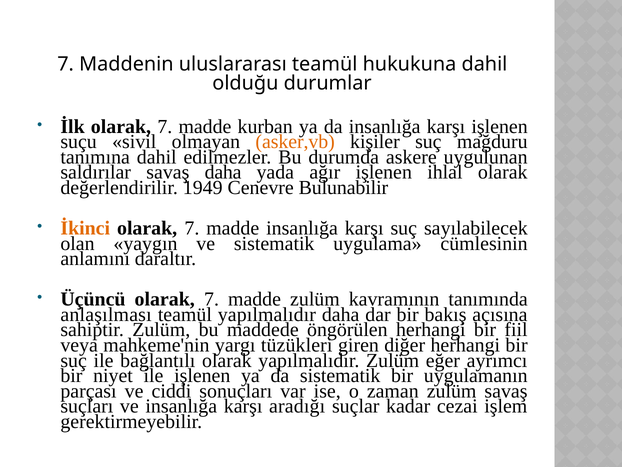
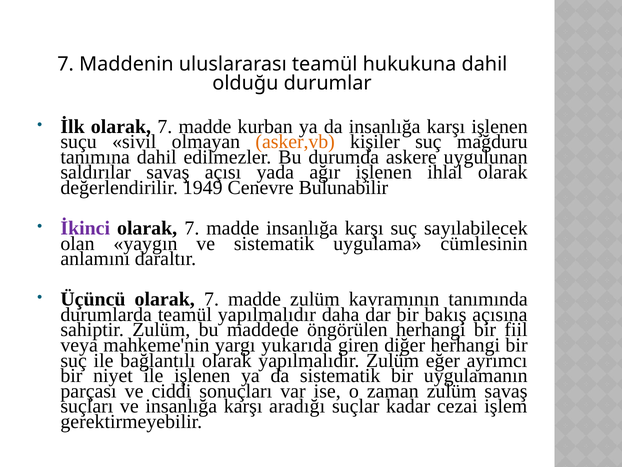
savaş daha: daha -> açısı
İkinci colour: orange -> purple
anlaşılması: anlaşılması -> durumlarda
tüzükleri: tüzükleri -> yukarıda
